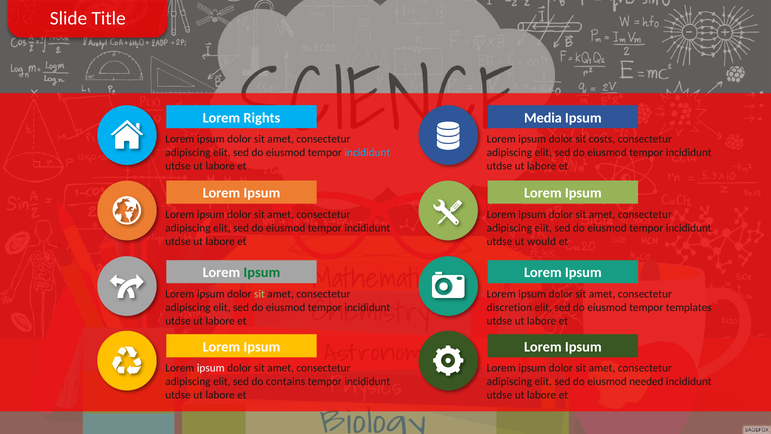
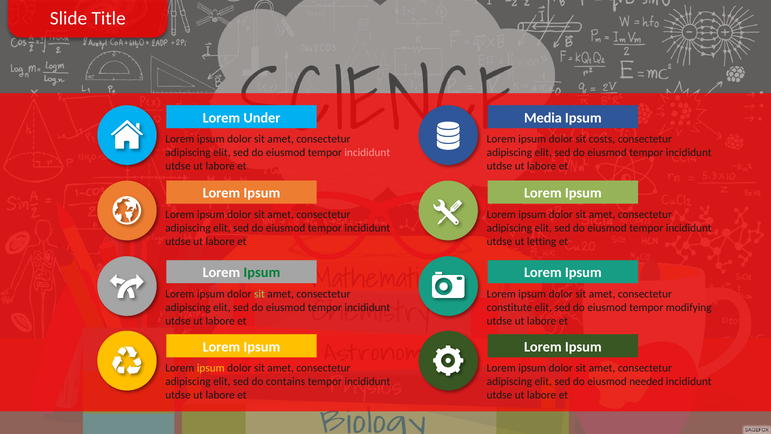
Rights: Rights -> Under
incididunt at (367, 152) colour: light blue -> pink
would: would -> letting
discretion: discretion -> constitute
templates: templates -> modifying
ipsum at (211, 368) colour: white -> yellow
